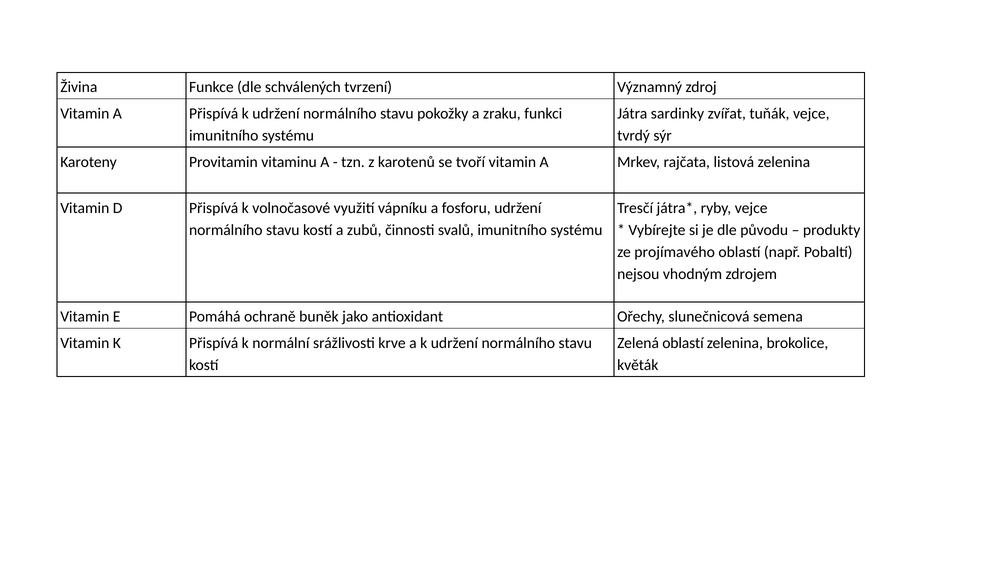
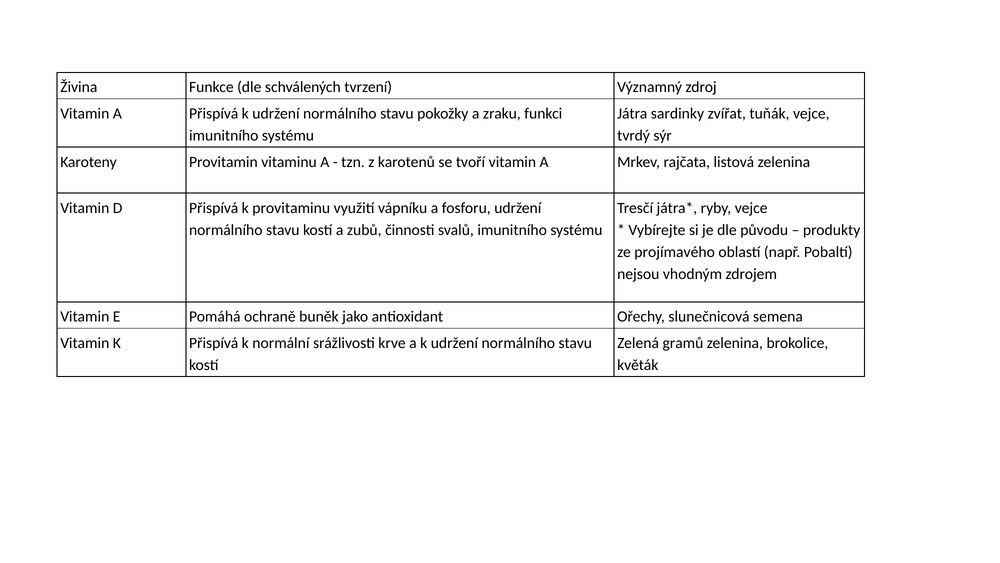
volnočasové: volnočasové -> provitaminu
Zelená oblastí: oblastí -> gramů
